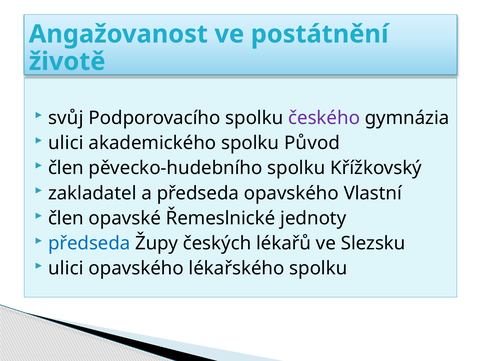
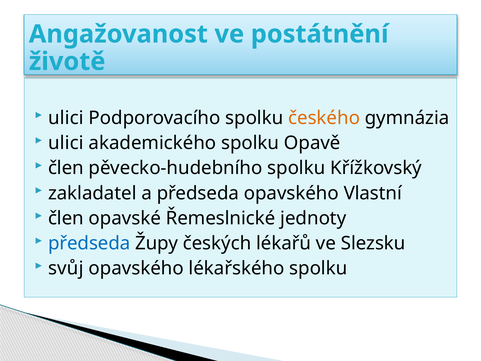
svůj at (66, 118): svůj -> ulici
českého colour: purple -> orange
Původ: Původ -> Opavě
ulici at (66, 268): ulici -> svůj
